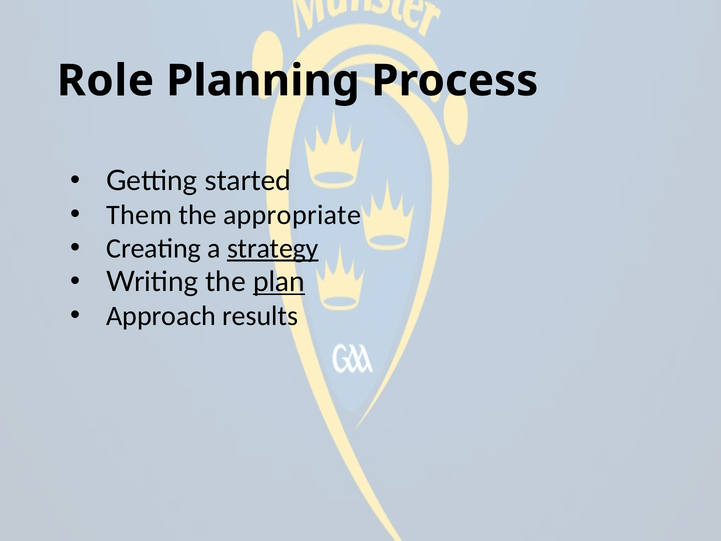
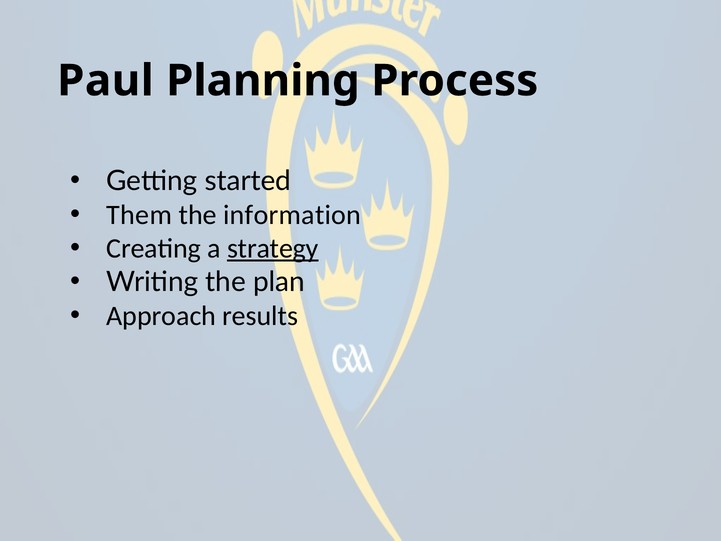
Role: Role -> Paul
appropriate: appropriate -> information
plan underline: present -> none
